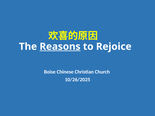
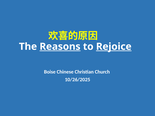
Rejoice underline: none -> present
